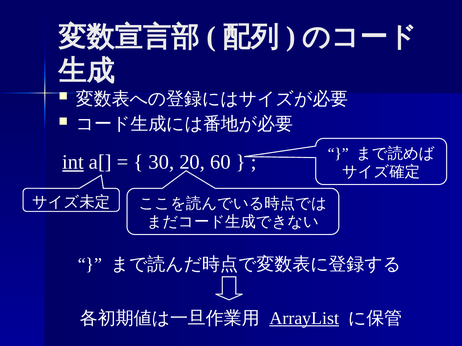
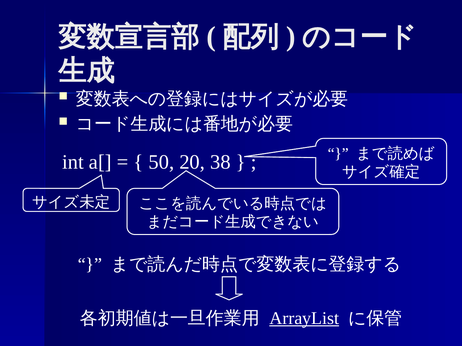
int underline: present -> none
30: 30 -> 50
60: 60 -> 38
